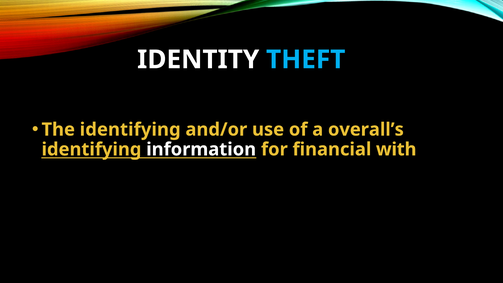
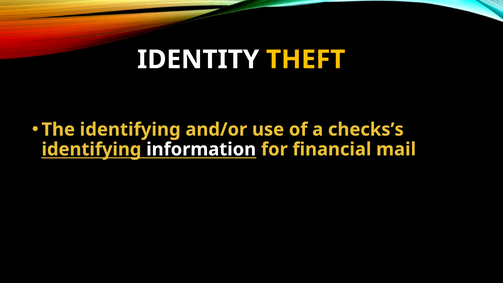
THEFT colour: light blue -> yellow
overall’s: overall’s -> checks’s
with: with -> mail
